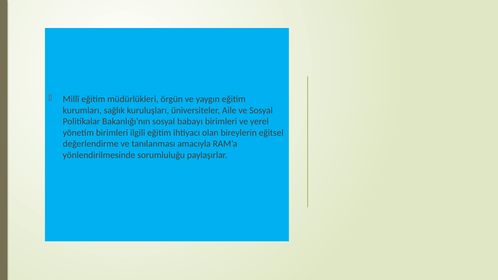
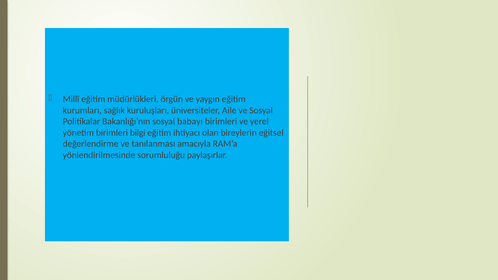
ilgili: ilgili -> bilgi
